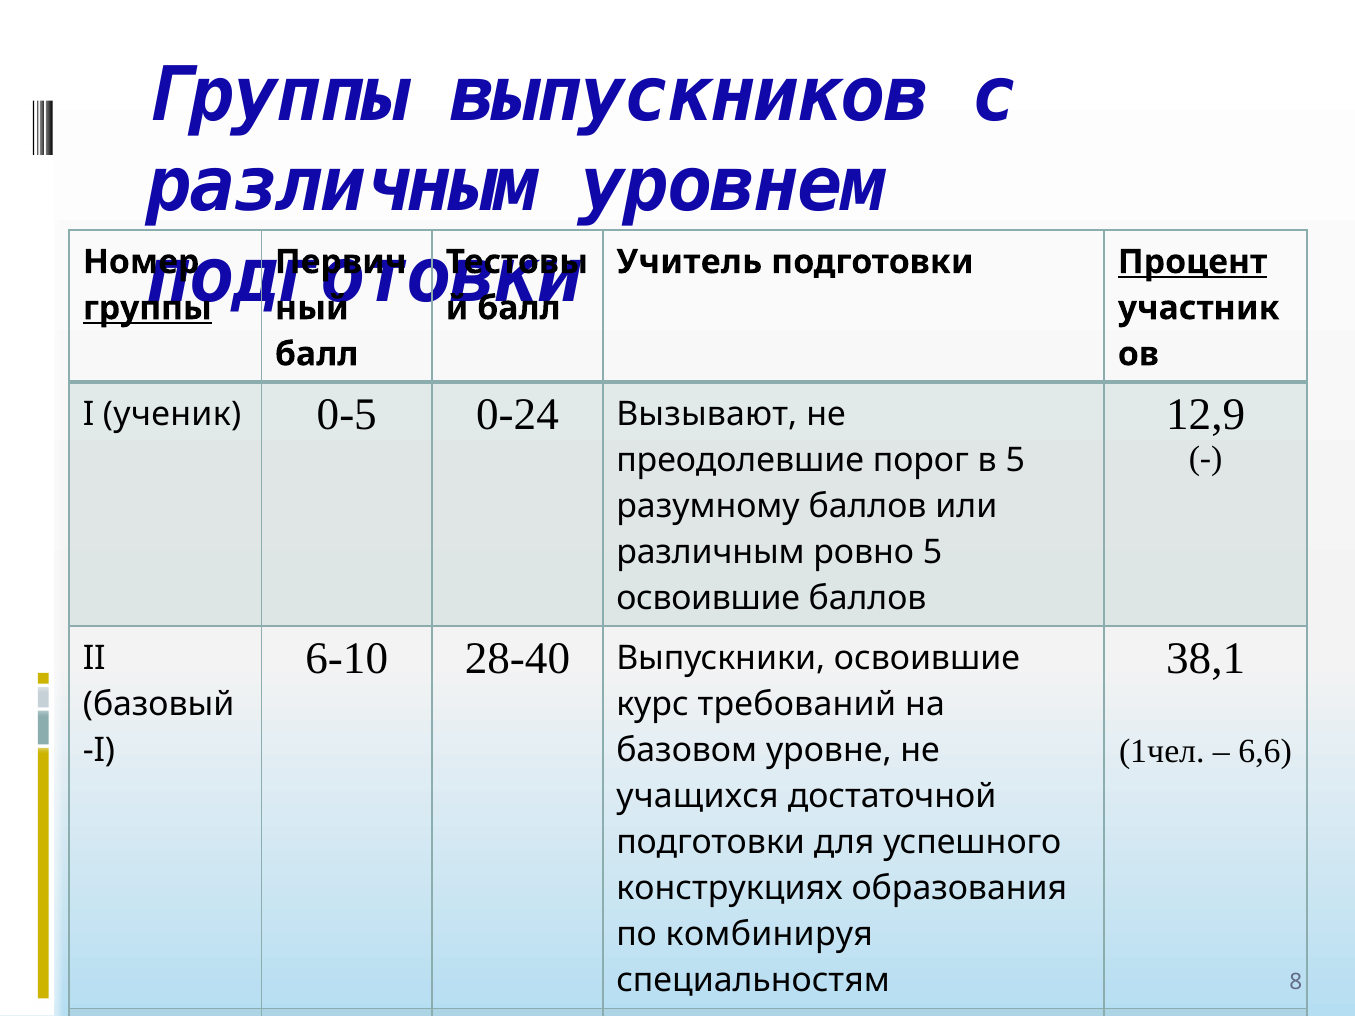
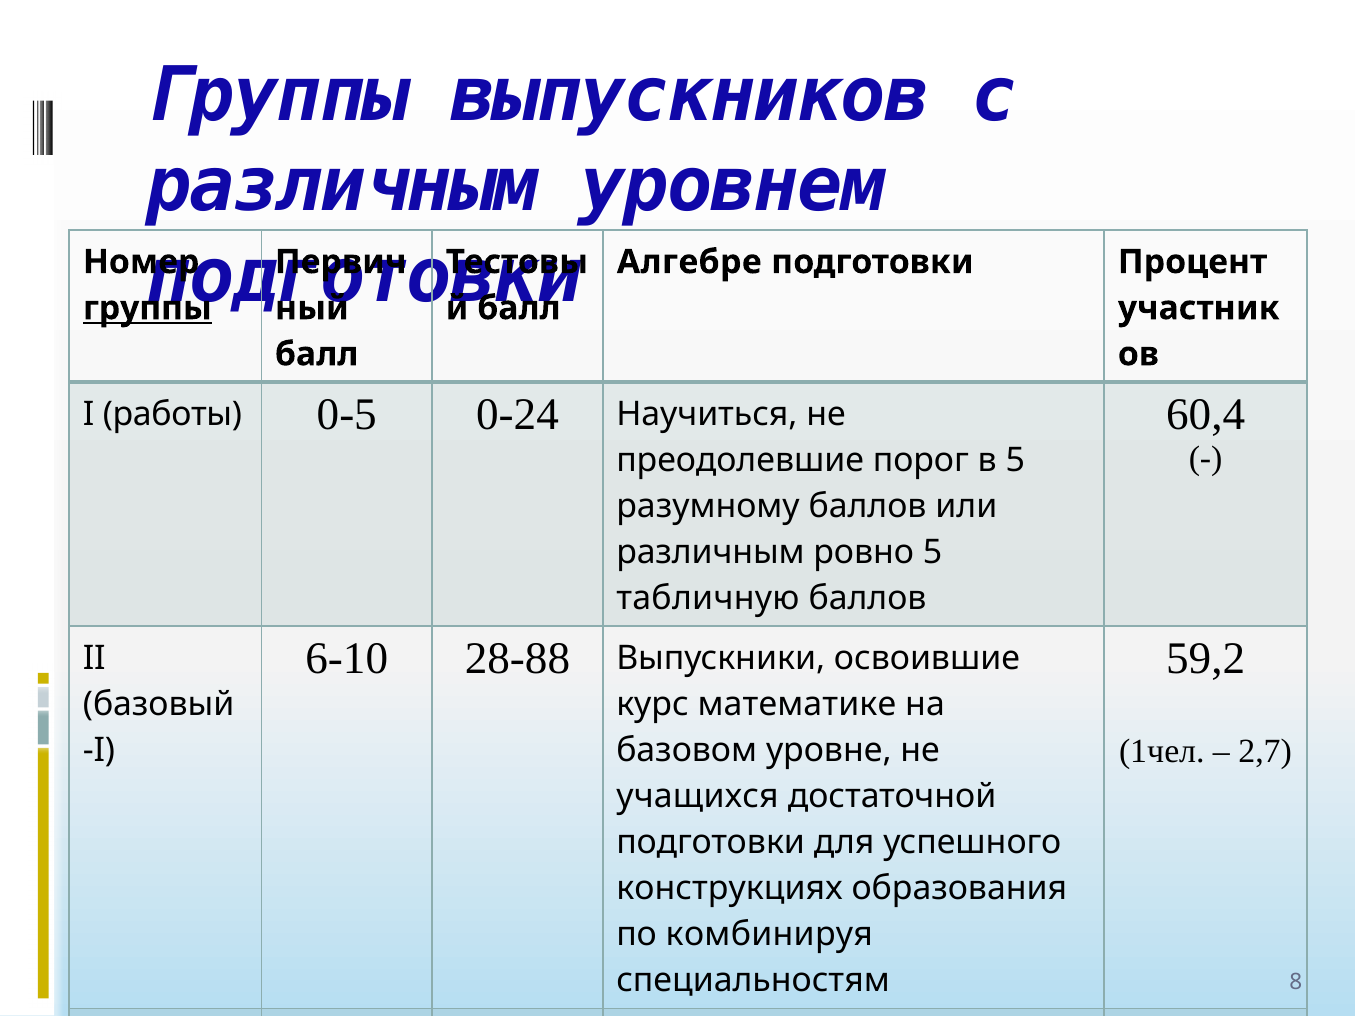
Учитель: Учитель -> Алгебре
Процент underline: present -> none
12,9: 12,9 -> 60,4
ученик: ученик -> работы
Вызывают: Вызывают -> Научиться
освоившие at (708, 598): освоившие -> табличную
28-40: 28-40 -> 28-88
38,1: 38,1 -> 59,2
требований: требований -> математике
6,6: 6,6 -> 2,7
